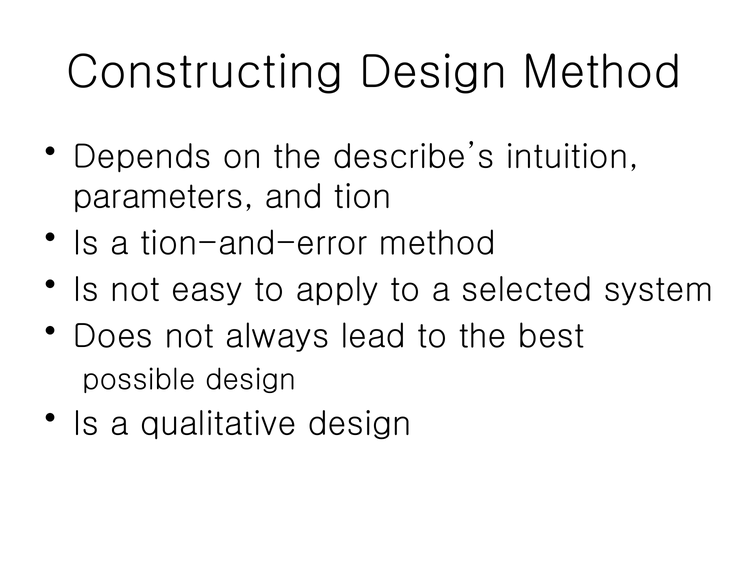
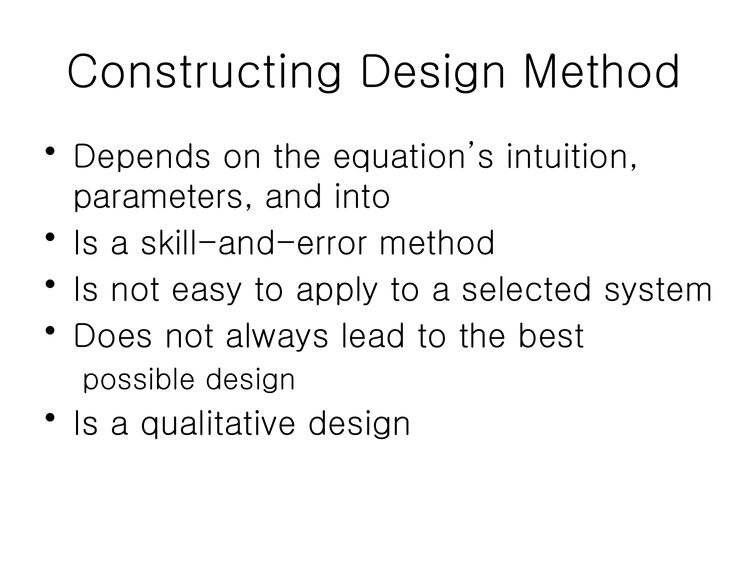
describe’s: describe’s -> equation’s
tion: tion -> into
tion-and-error: tion-and-error -> skill-and-error
